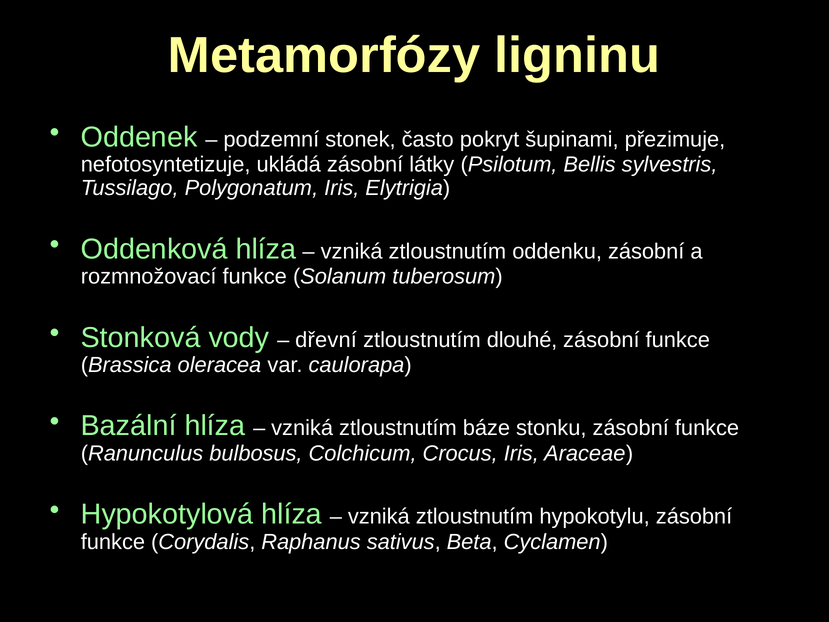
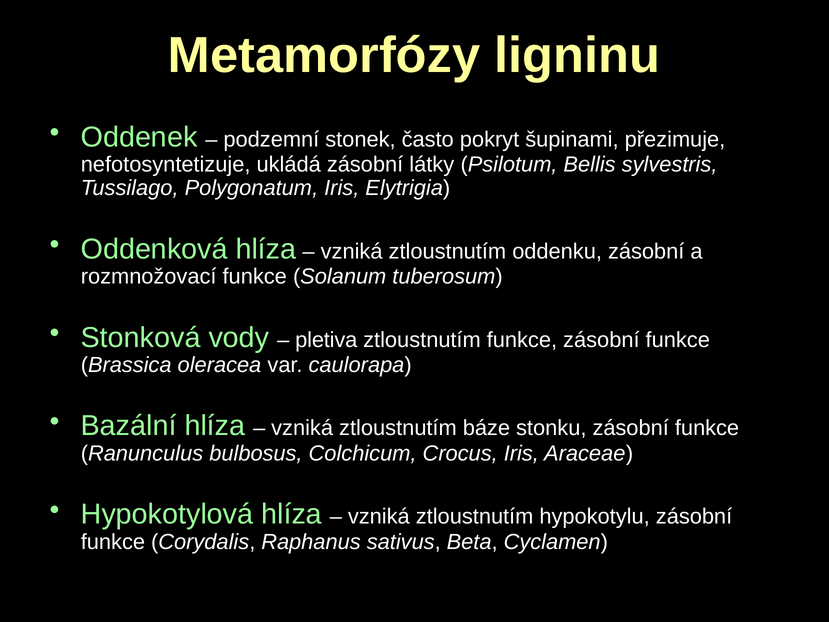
dřevní: dřevní -> pletiva
ztloustnutím dlouhé: dlouhé -> funkce
